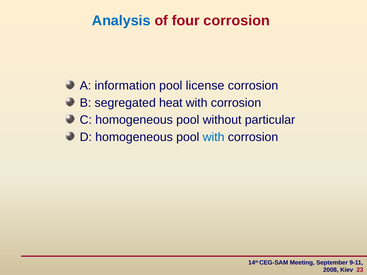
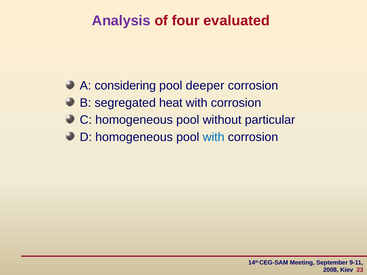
Analysis colour: blue -> purple
four corrosion: corrosion -> evaluated
information: information -> considering
license: license -> deeper
